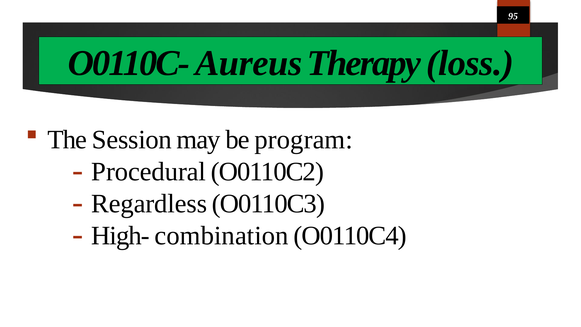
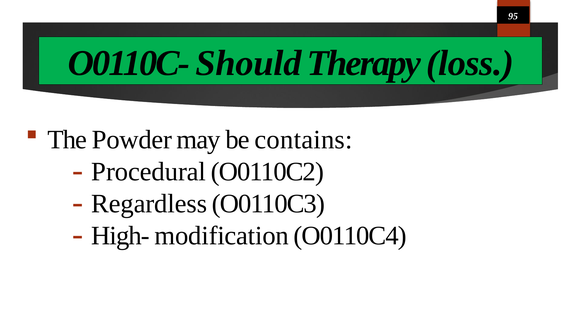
Aureus: Aureus -> Should
Session: Session -> Powder
program: program -> contains
combination: combination -> modification
